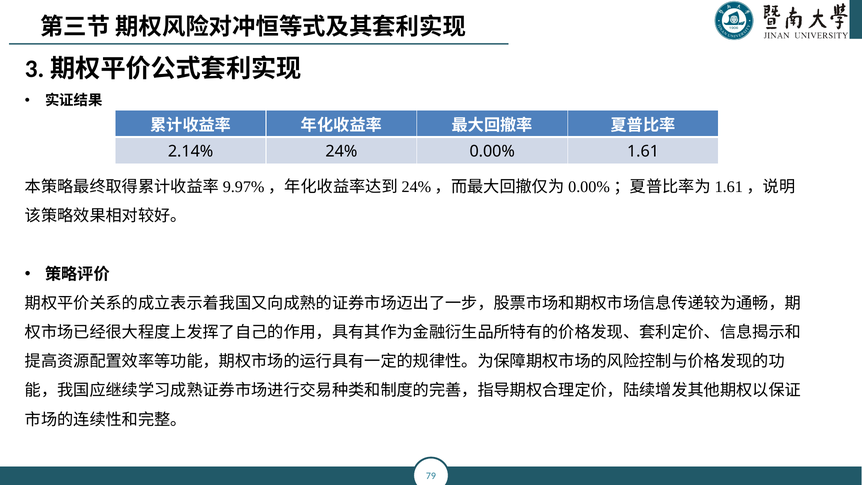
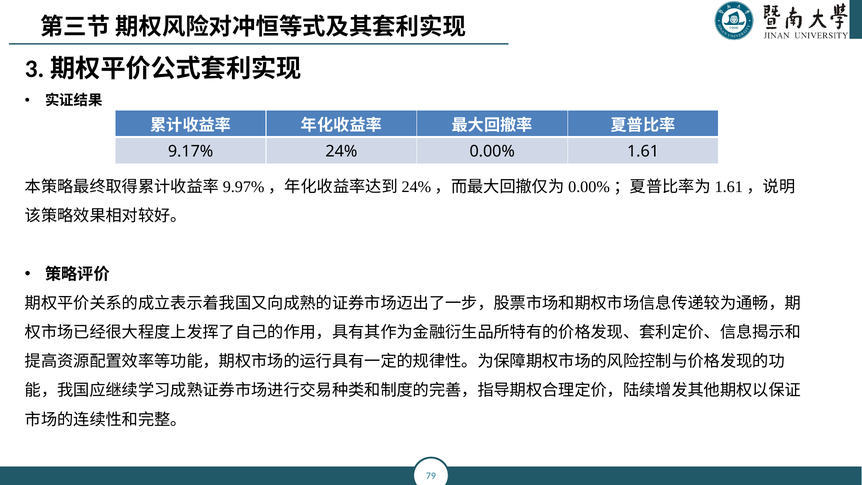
2.14%: 2.14% -> 9.17%
